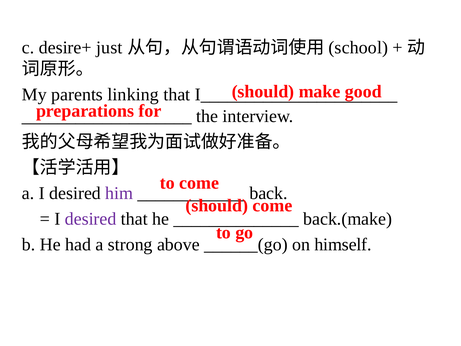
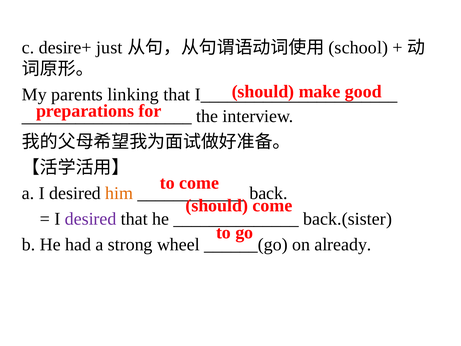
him colour: purple -> orange
back.(make: back.(make -> back.(sister
above: above -> wheel
himself: himself -> already
